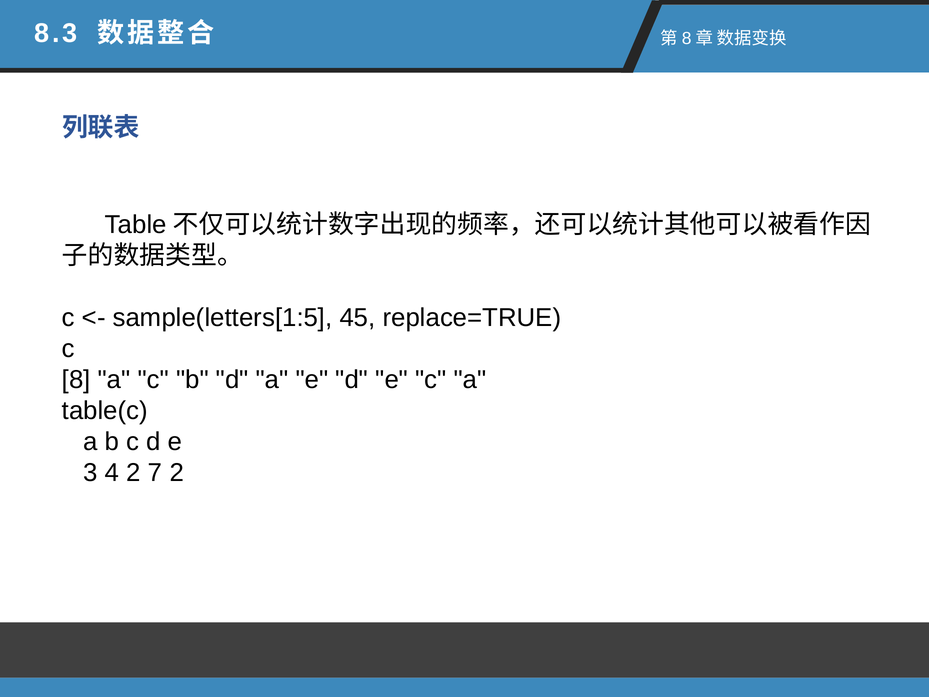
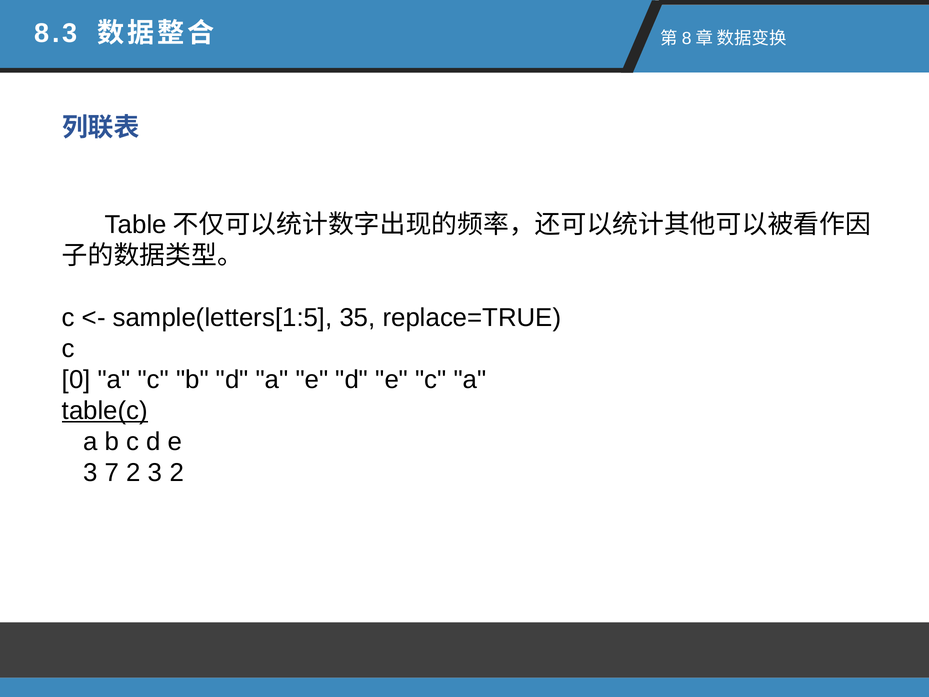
45: 45 -> 35
8: 8 -> 0
table(c underline: none -> present
4: 4 -> 7
2 7: 7 -> 3
